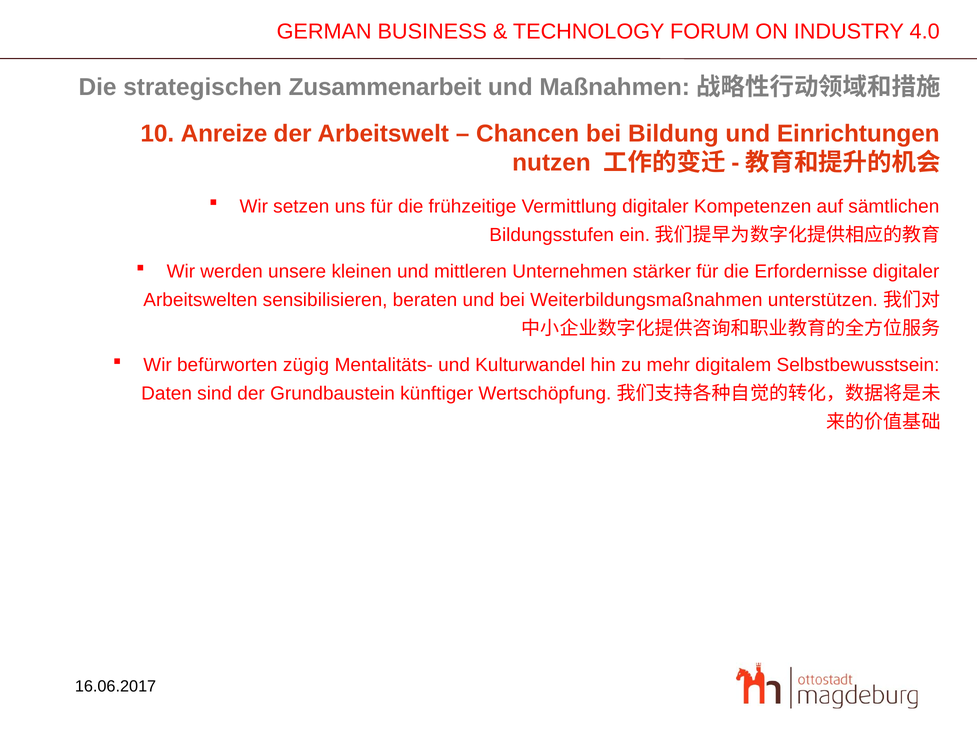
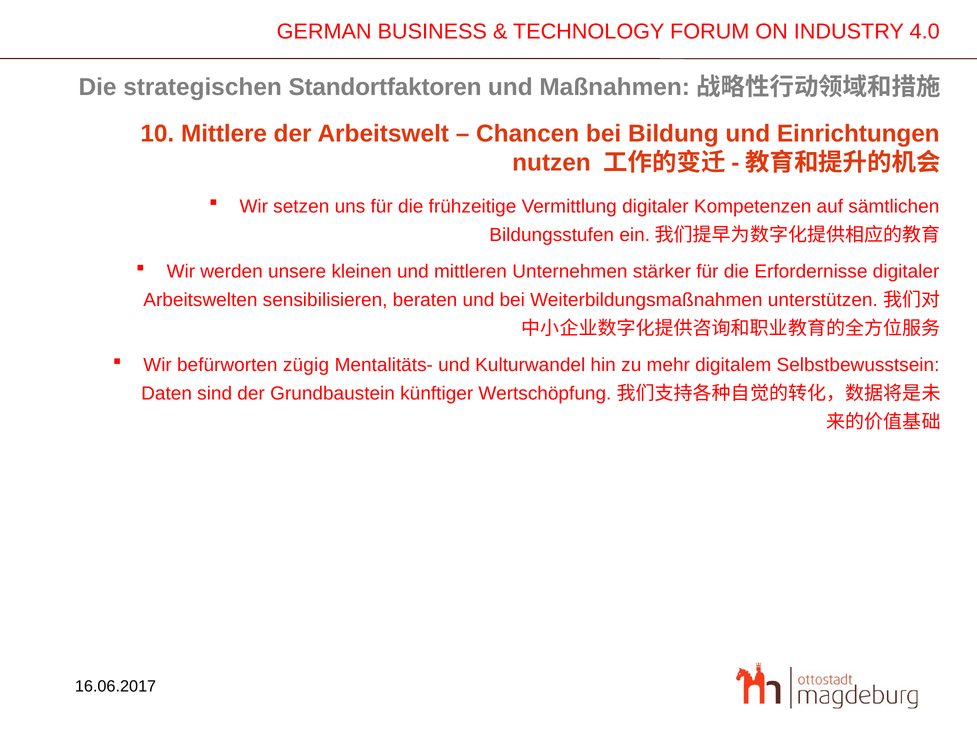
Zusammenarbeit: Zusammenarbeit -> Standortfaktoren
Anreize: Anreize -> Mittlere
